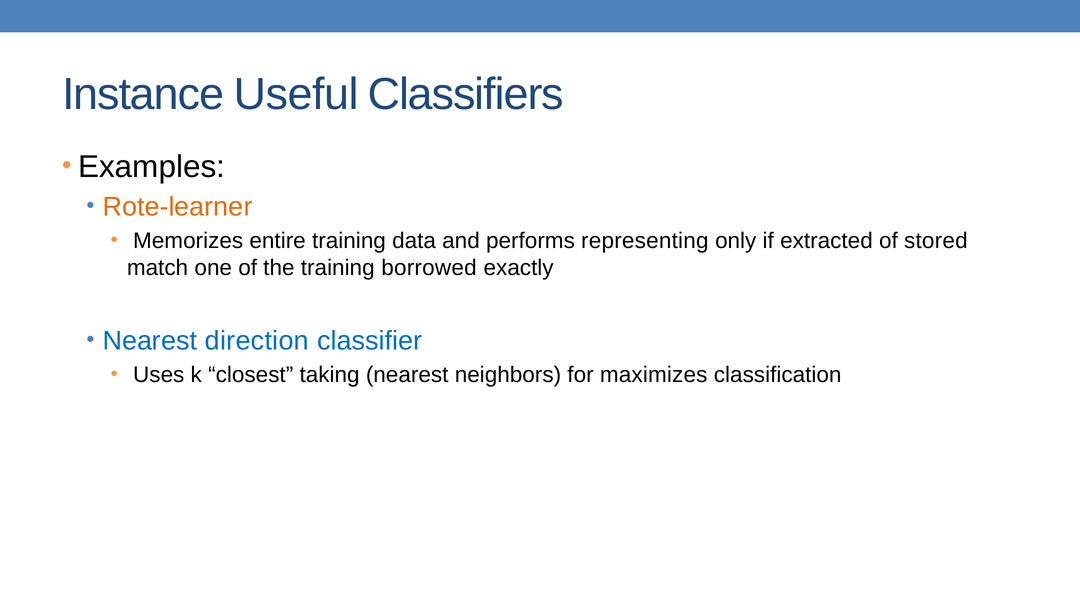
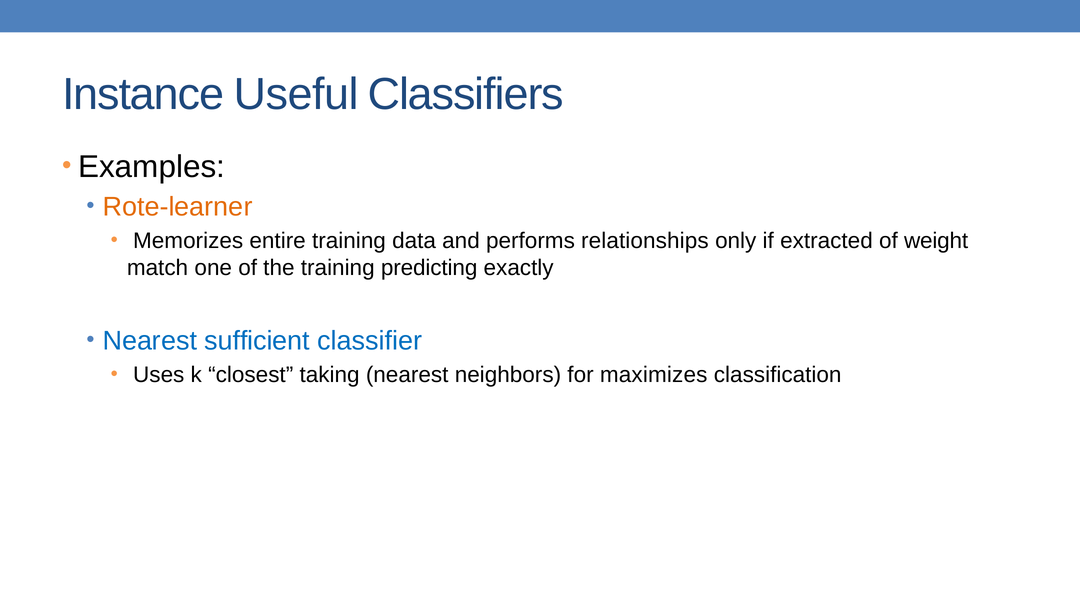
representing: representing -> relationships
stored: stored -> weight
borrowed: borrowed -> predicting
direction: direction -> sufficient
